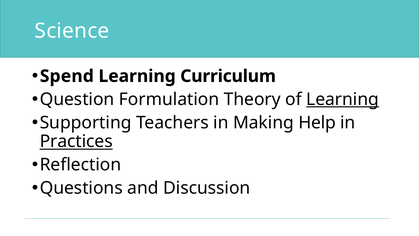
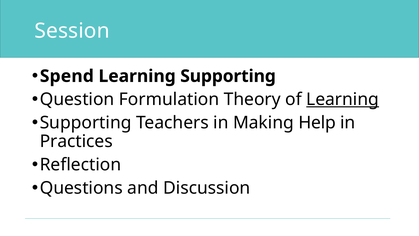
Science: Science -> Session
Learning Curriculum: Curriculum -> Supporting
Practices underline: present -> none
